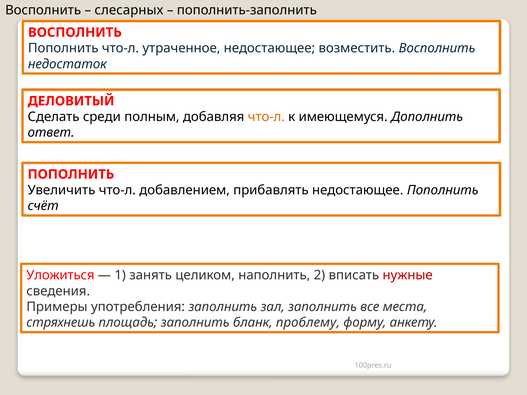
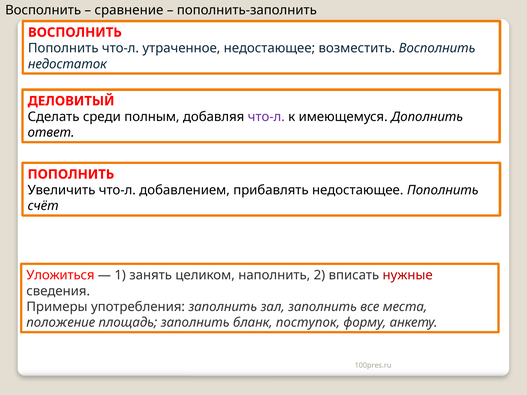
слесарных: слесарных -> сравнение
что-л at (266, 117) colour: orange -> purple
стряхнешь: стряхнешь -> положение
проблему: проблему -> поступок
